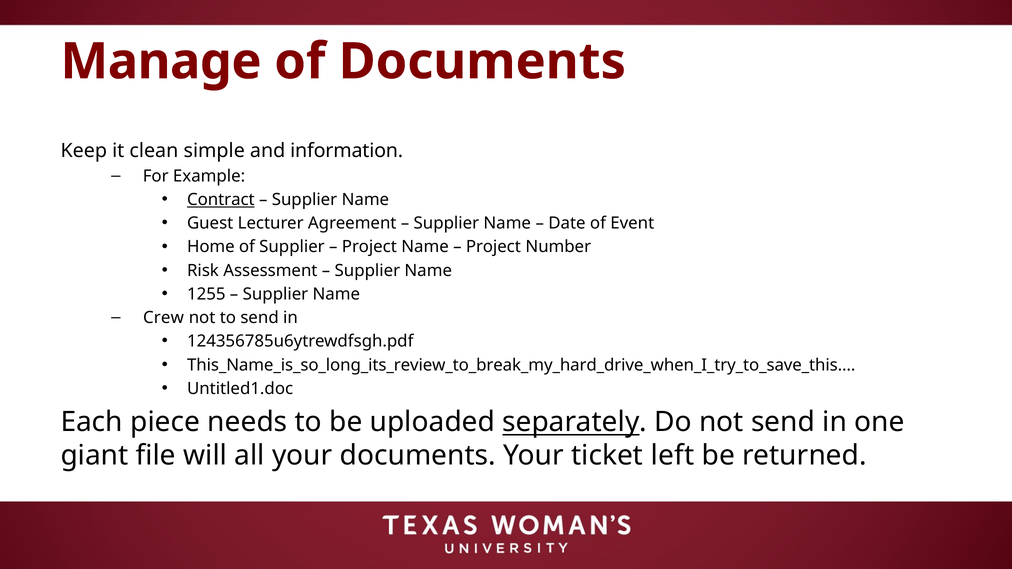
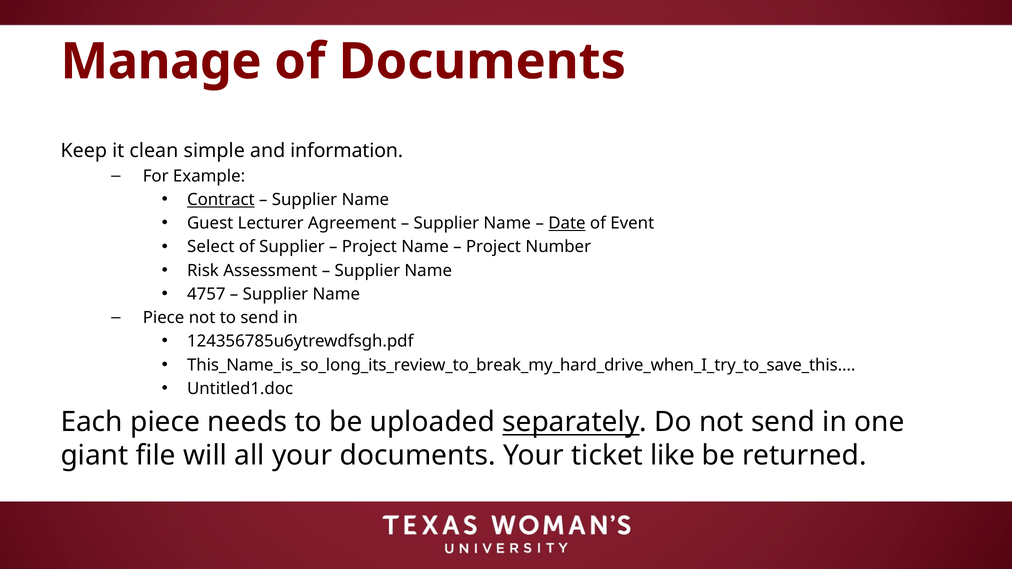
Date underline: none -> present
Home: Home -> Select
1255: 1255 -> 4757
Crew at (163, 318): Crew -> Piece
left: left -> like
